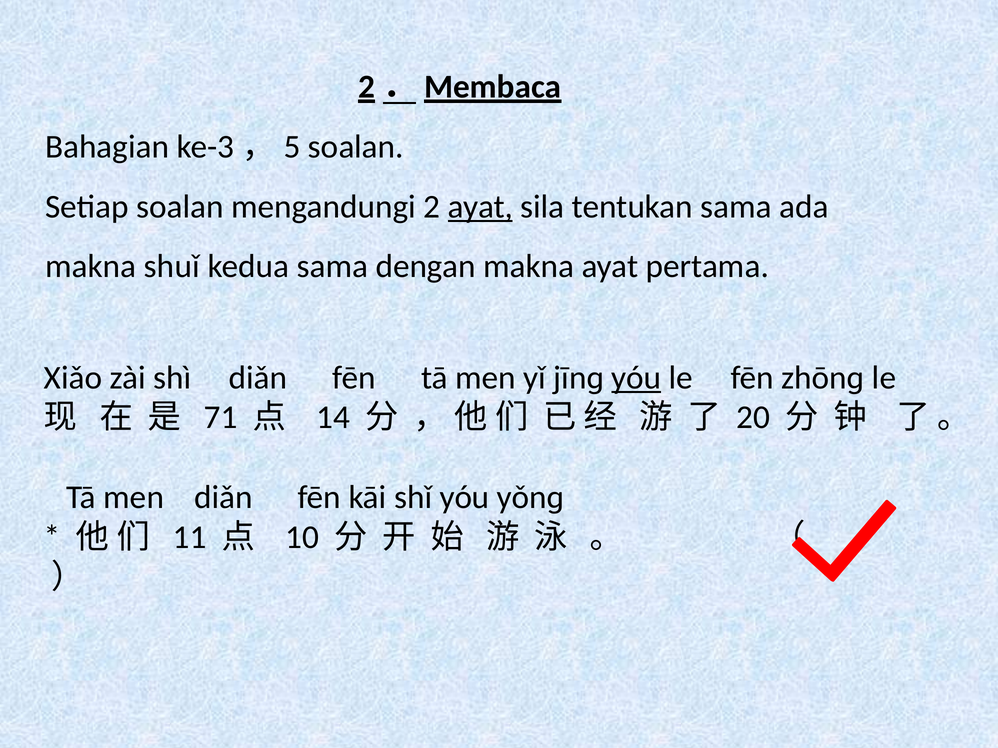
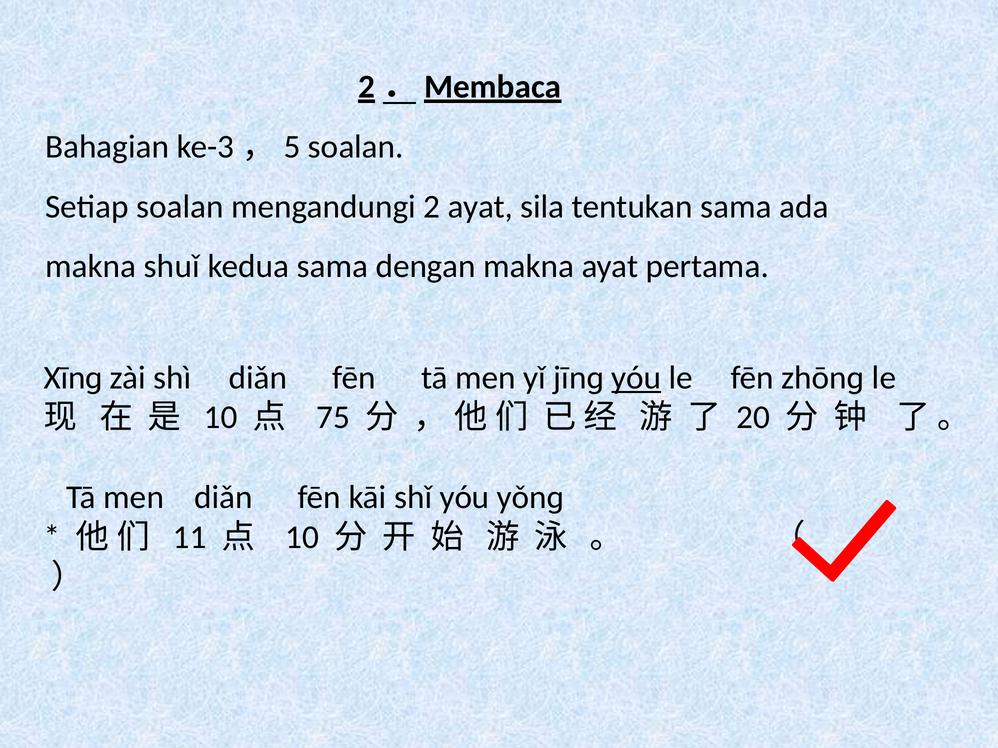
ayat at (480, 207) underline: present -> none
Xiǎo: Xiǎo -> Xīnɡ
71 at (221, 418): 71 -> 10
14: 14 -> 75
